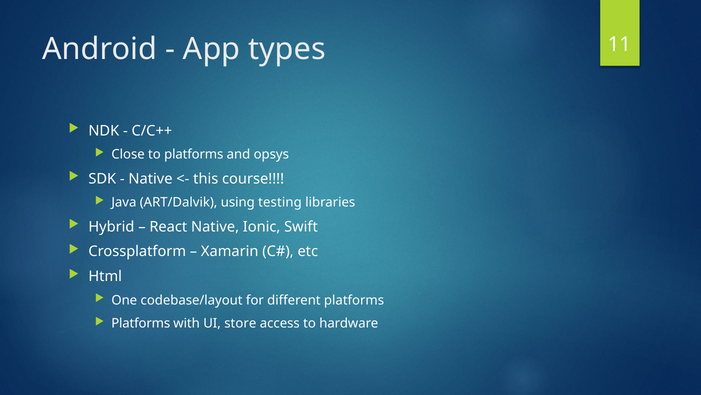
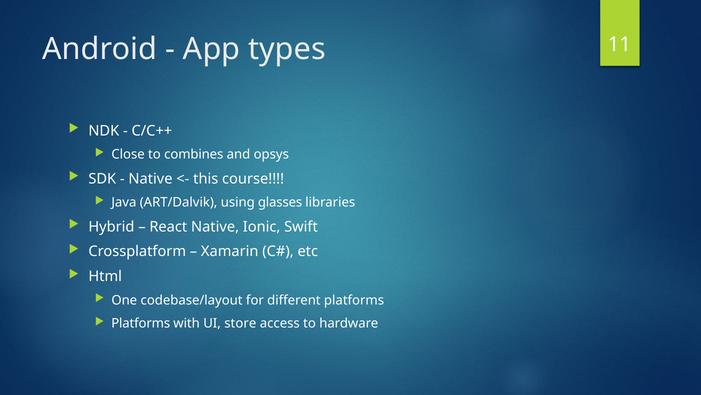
to platforms: platforms -> combines
testing: testing -> glasses
